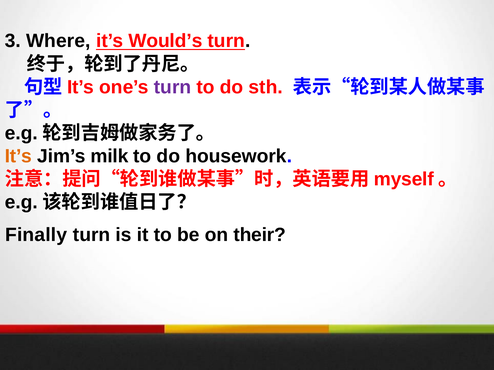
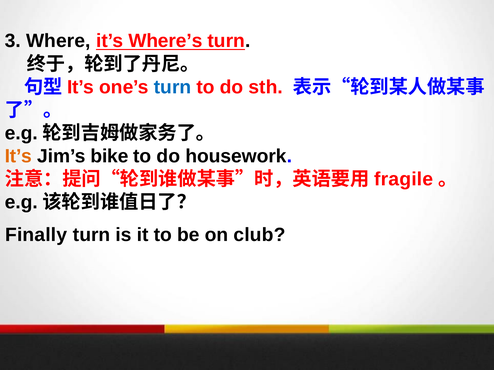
Would’s: Would’s -> Where’s
turn at (173, 87) colour: purple -> blue
milk: milk -> bike
myself: myself -> fragile
their: their -> club
